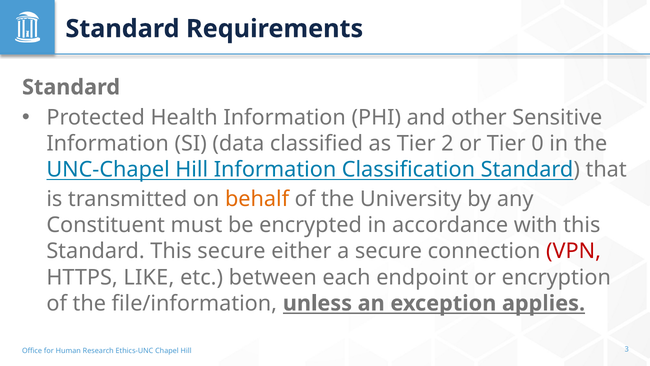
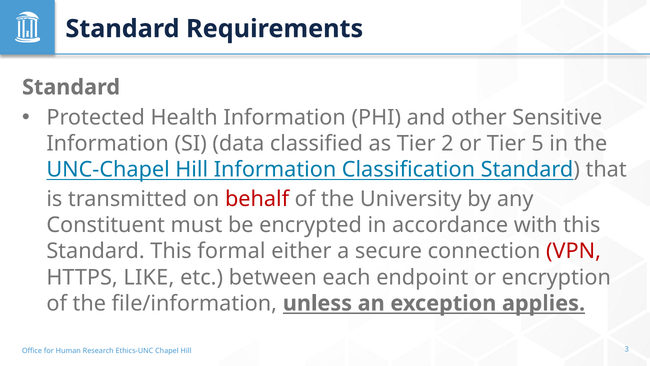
0: 0 -> 5
behalf colour: orange -> red
This secure: secure -> formal
